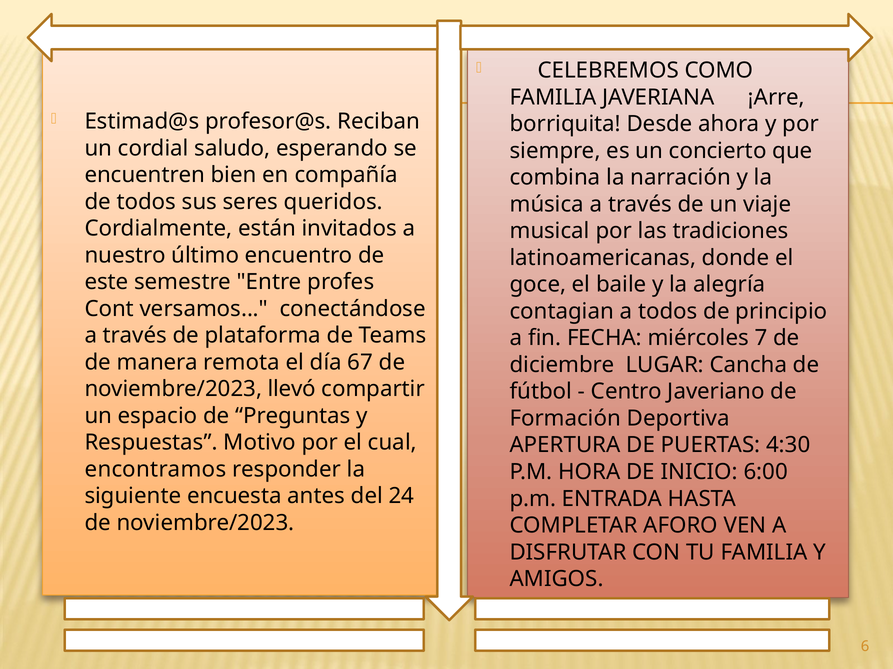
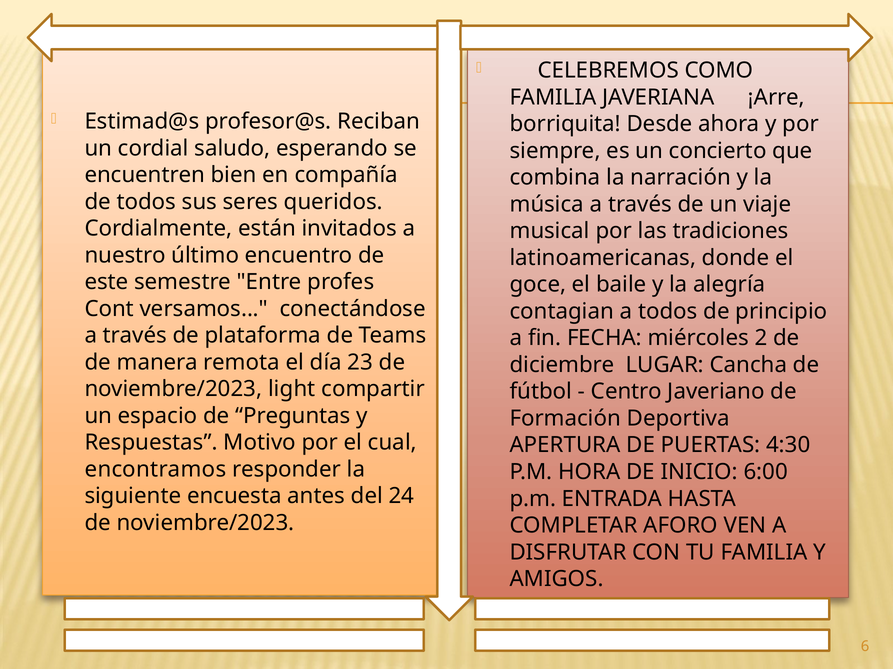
7: 7 -> 2
67: 67 -> 23
llevó: llevó -> light
